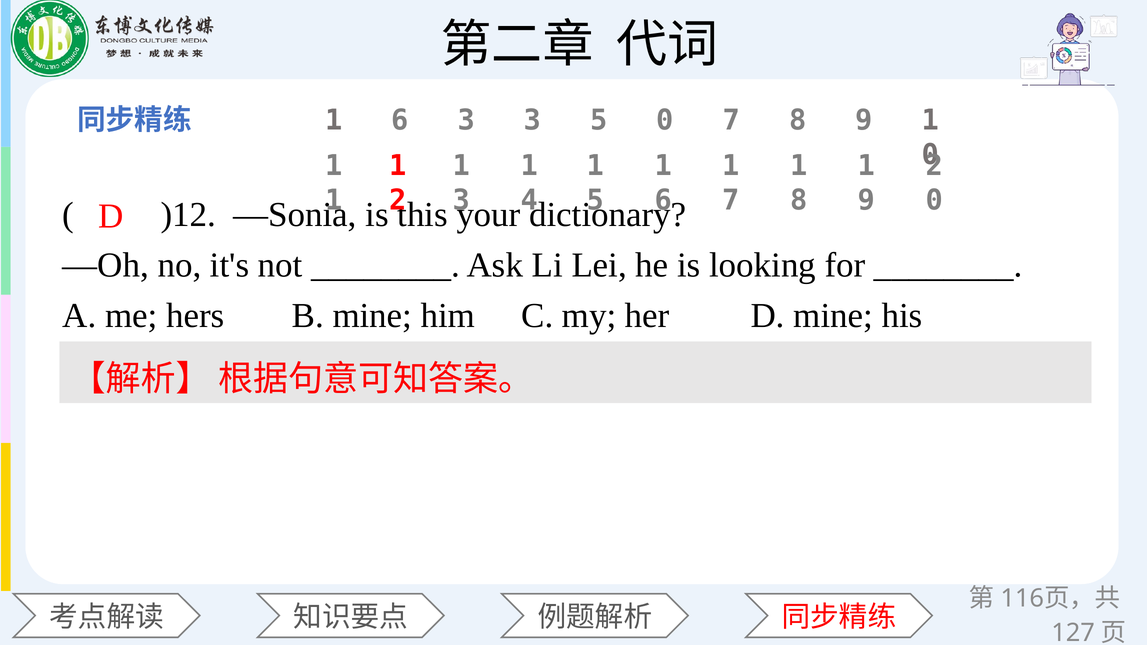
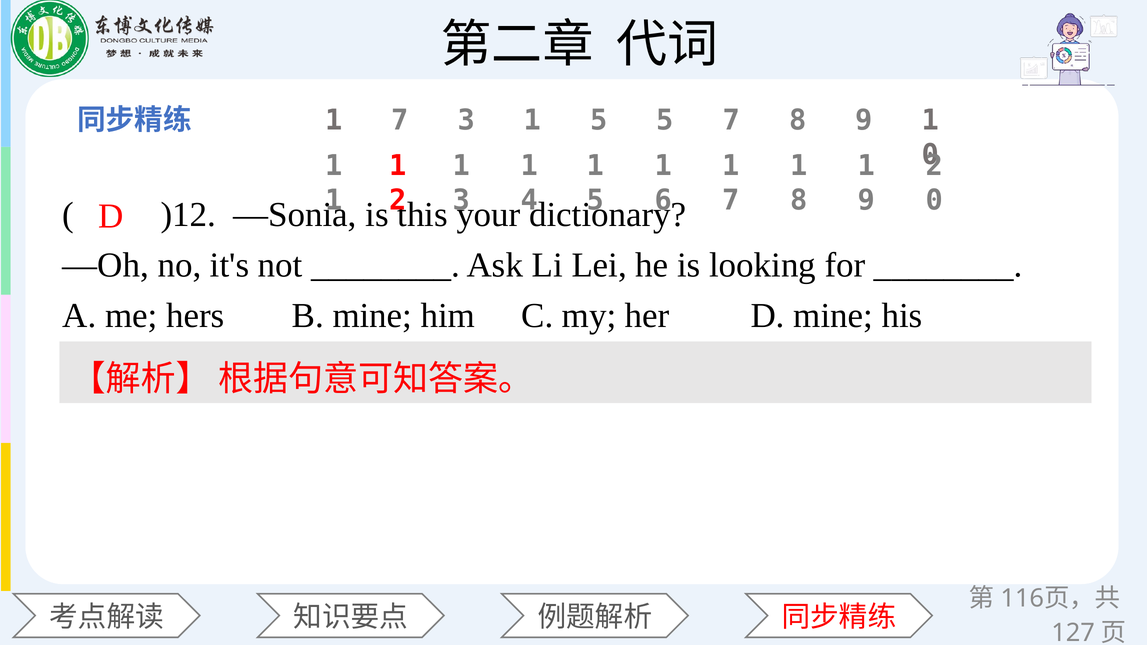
6 at (400, 120): 6 -> 7
3 at (533, 120): 3 -> 1
5 0: 0 -> 5
